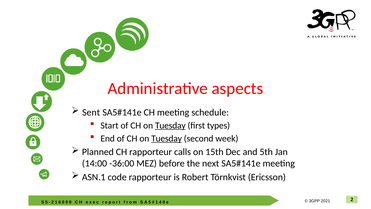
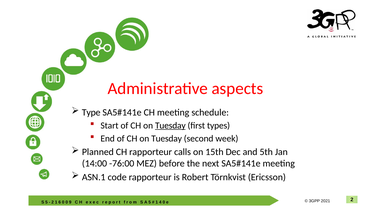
Sent: Sent -> Type
Tuesday at (167, 138) underline: present -> none
-36:00: -36:00 -> -76:00
